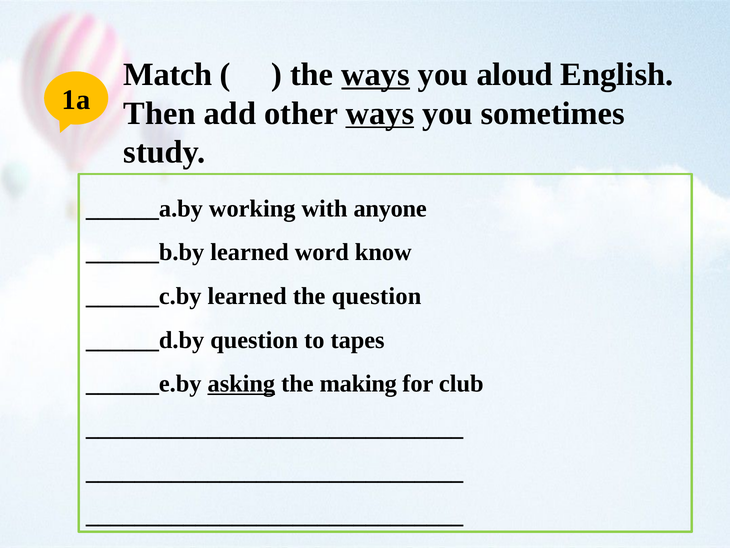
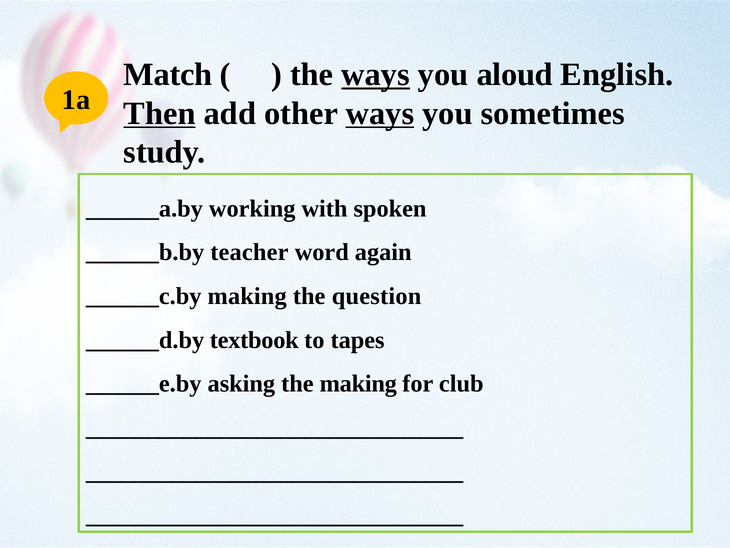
Then underline: none -> present
anyone: anyone -> spoken
______b.by learned: learned -> teacher
know: know -> again
______c.by learned: learned -> making
______d.by question: question -> textbook
asking underline: present -> none
